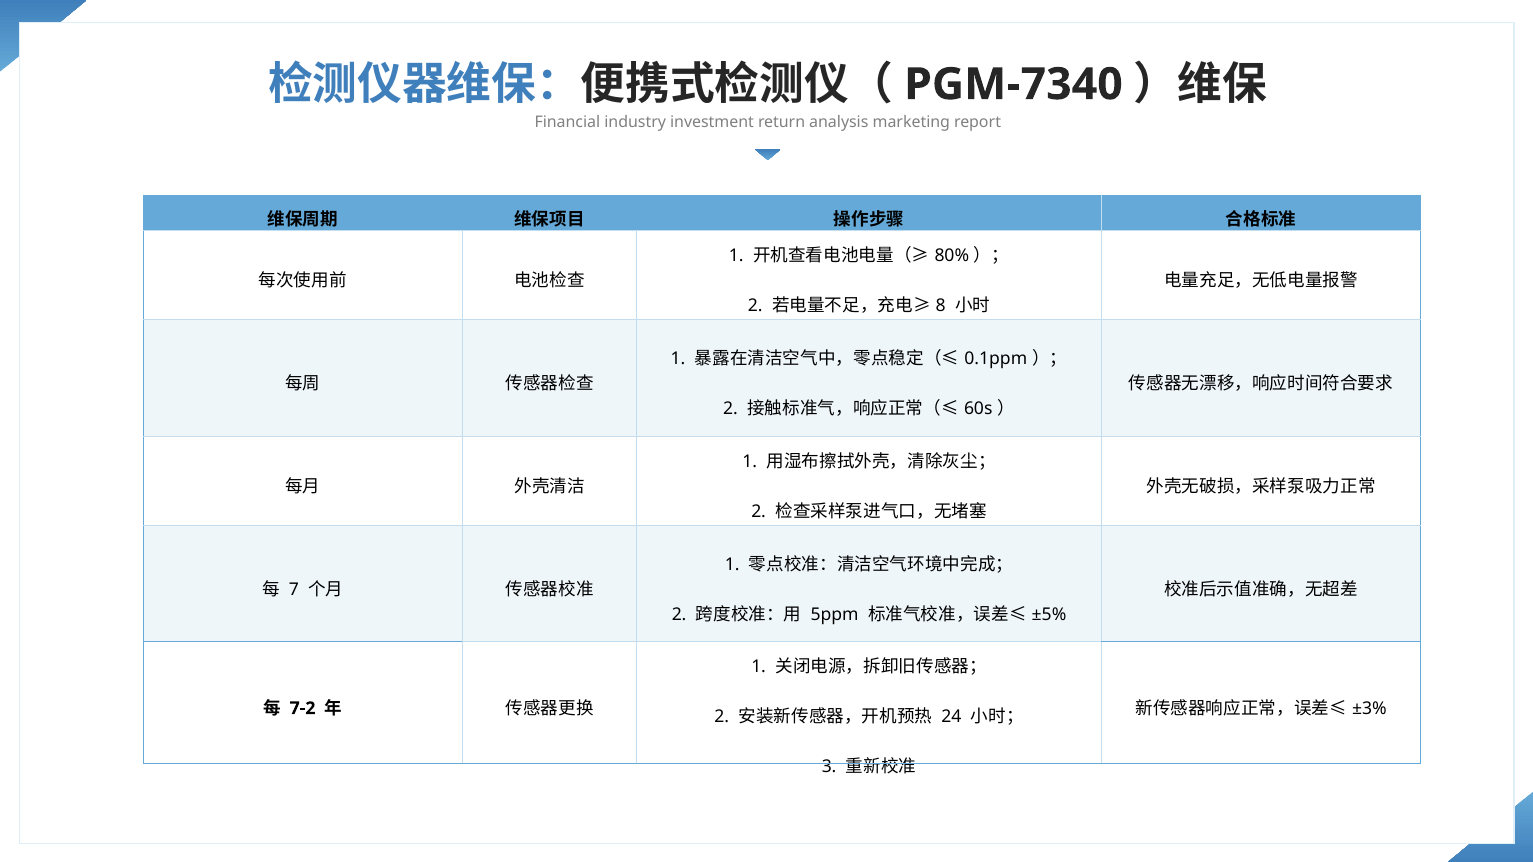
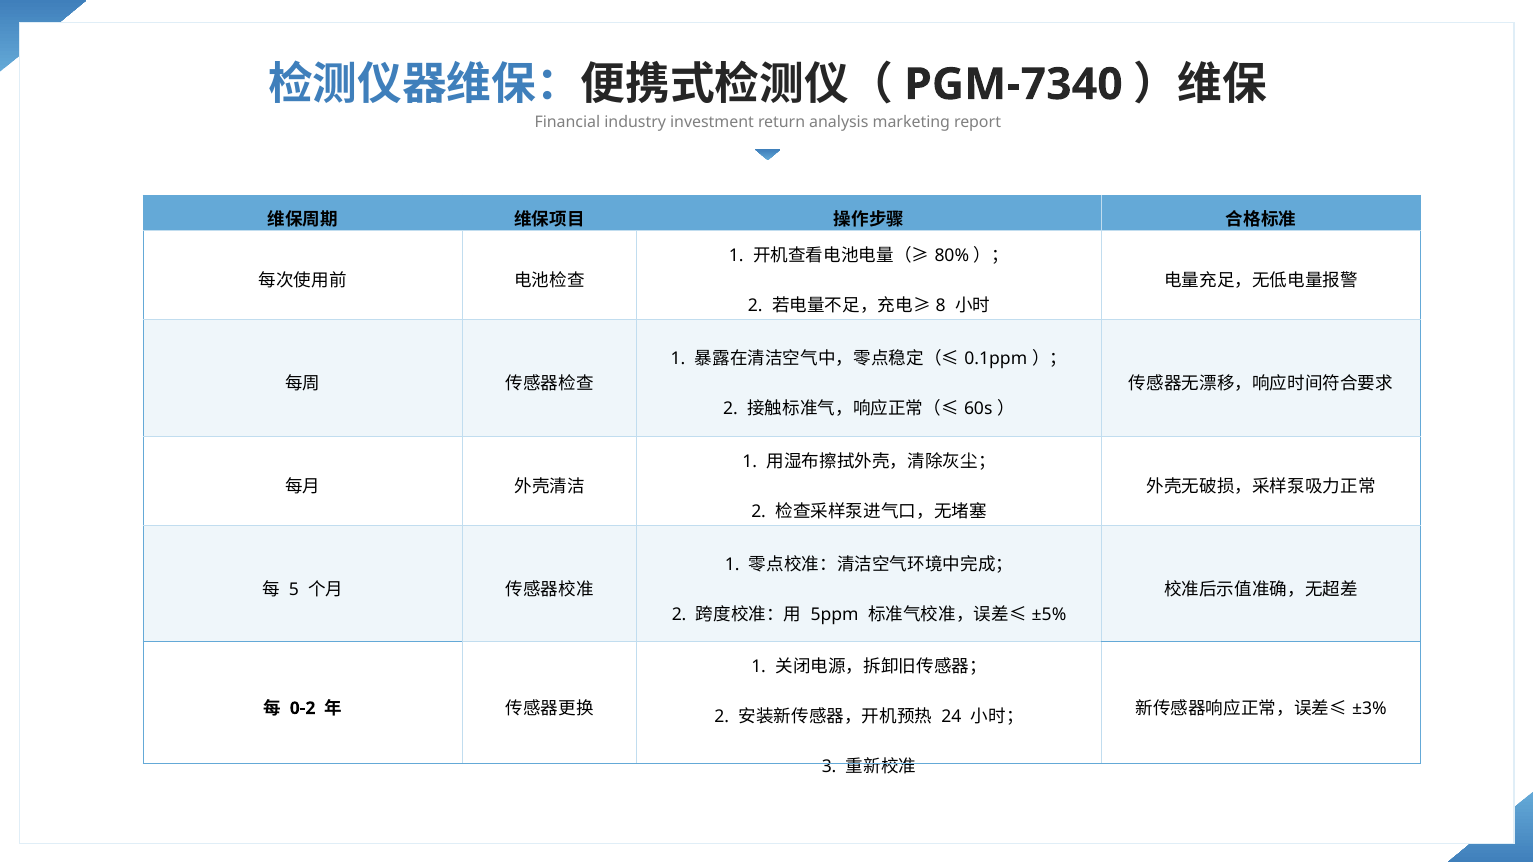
7: 7 -> 5
7-2: 7-2 -> 0-2
